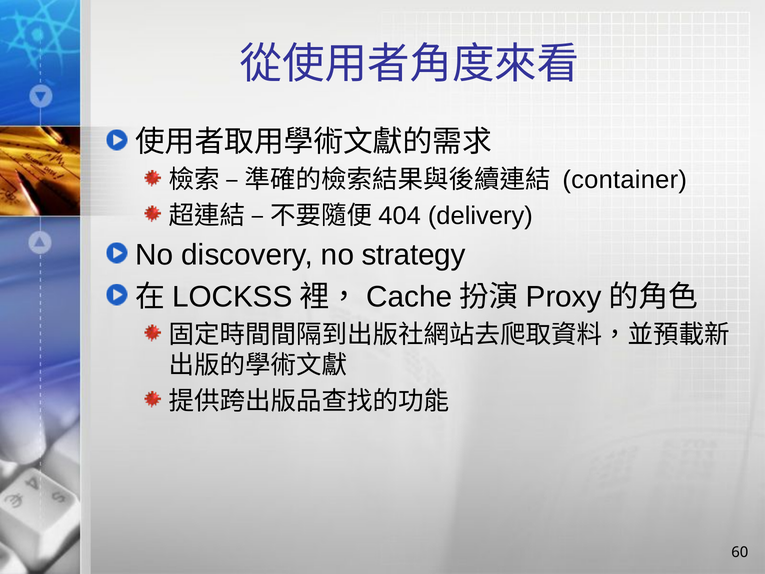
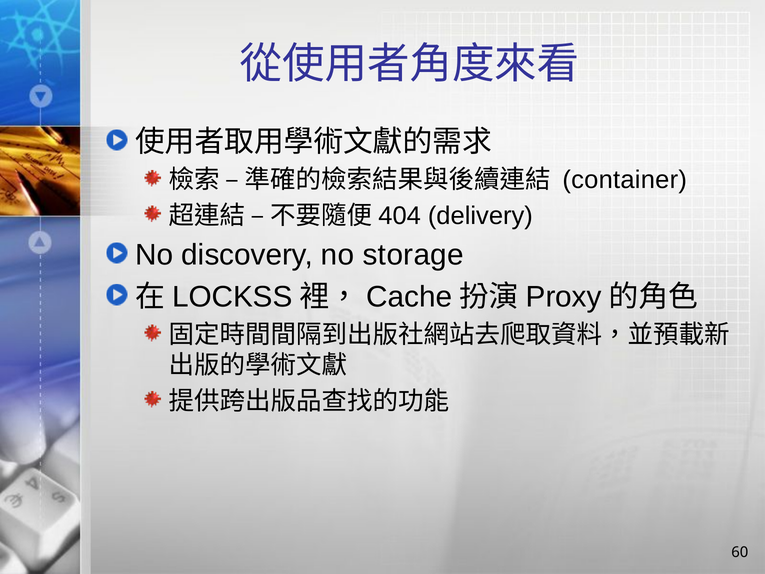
strategy: strategy -> storage
